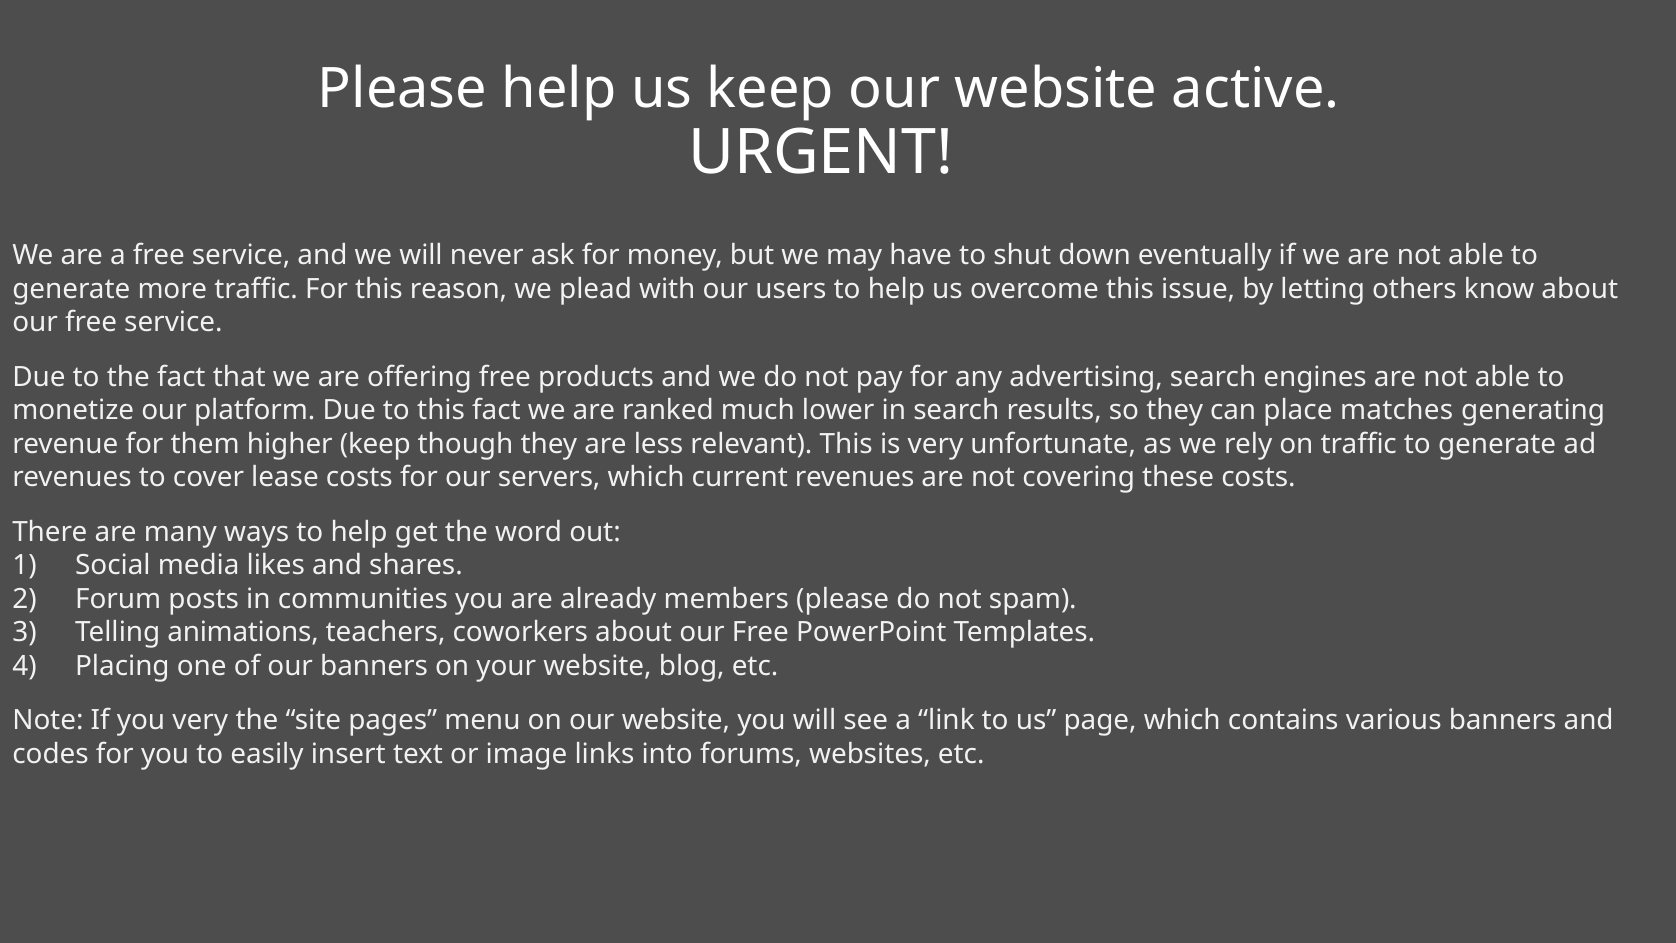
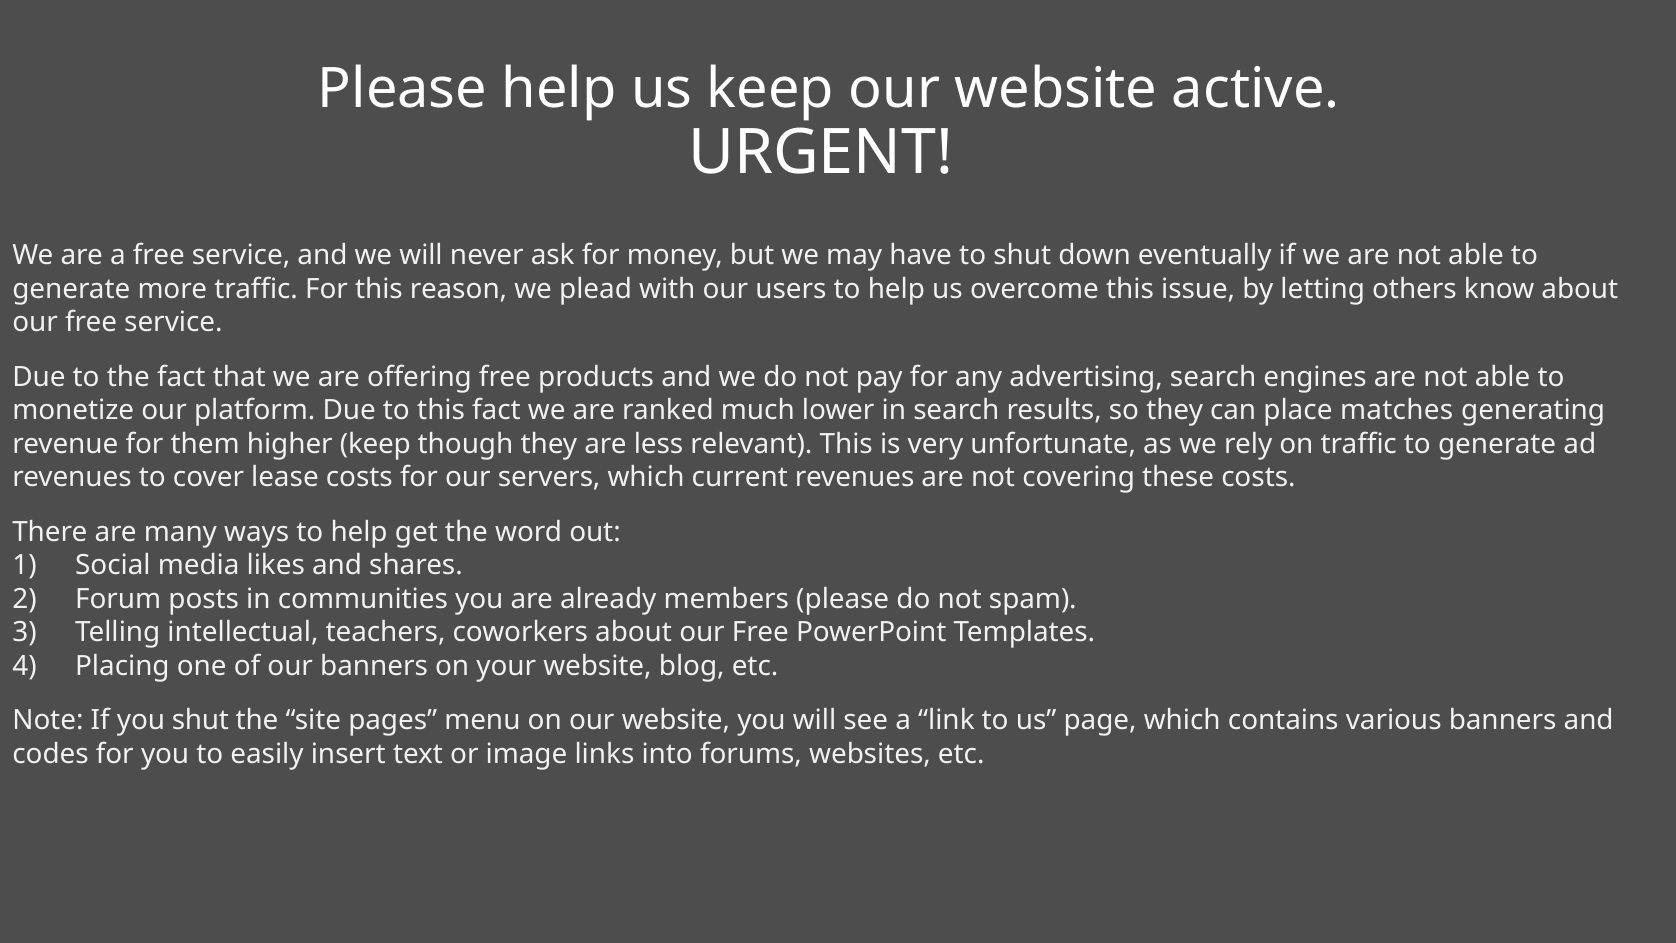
animations: animations -> intellectual
you very: very -> shut
